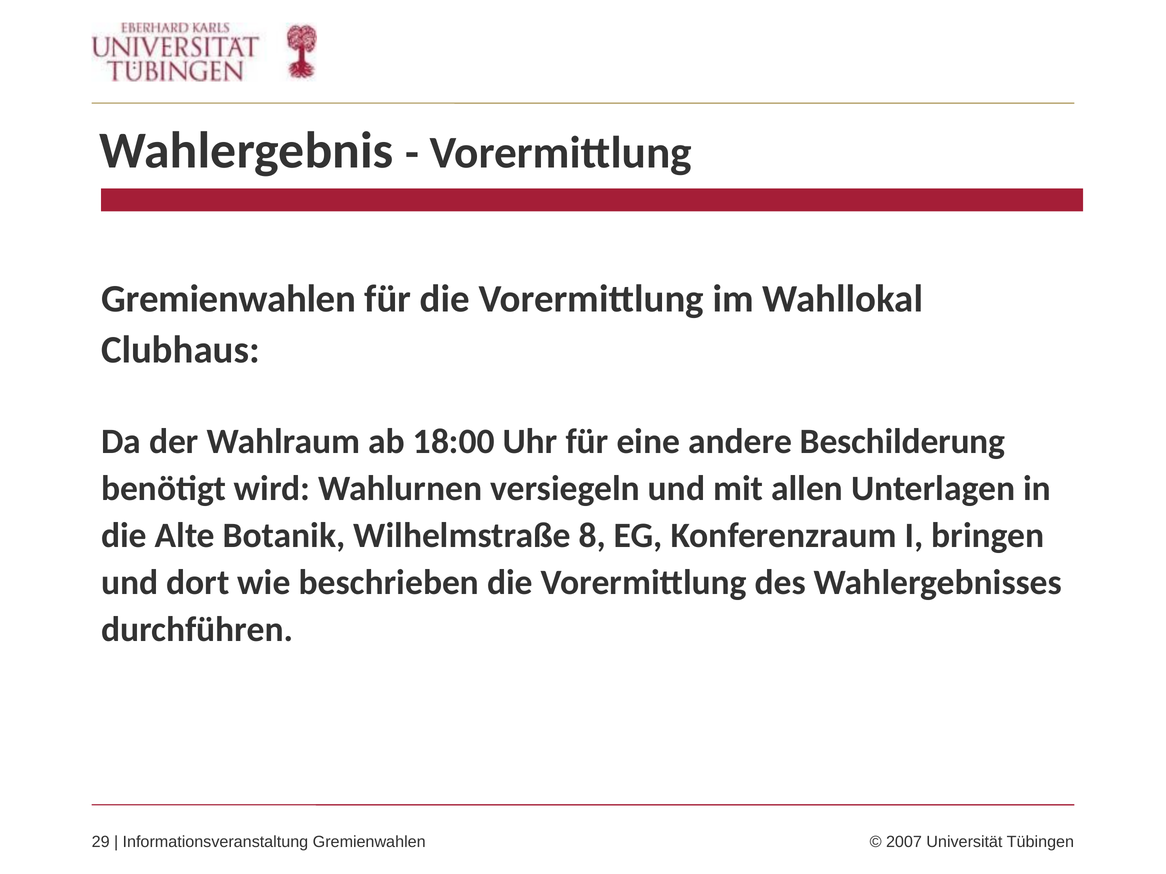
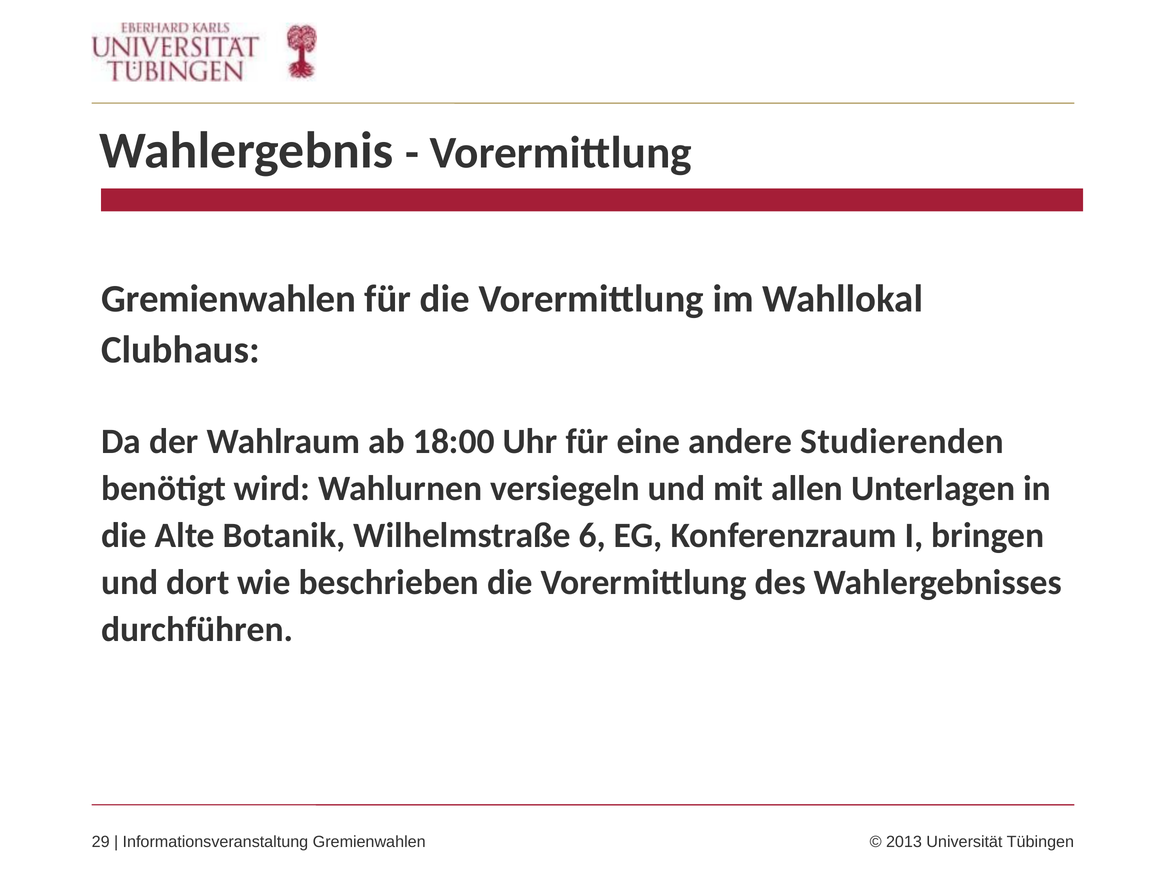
Beschilderung: Beschilderung -> Studierenden
8: 8 -> 6
2007: 2007 -> 2013
